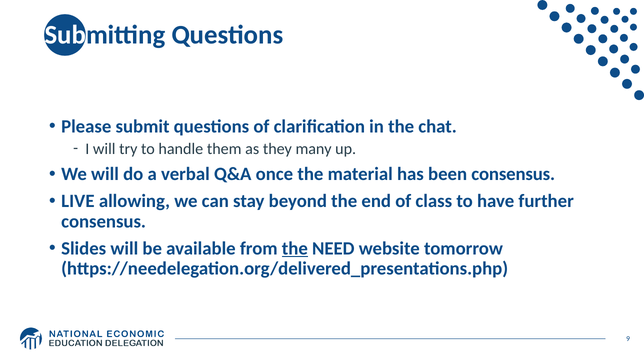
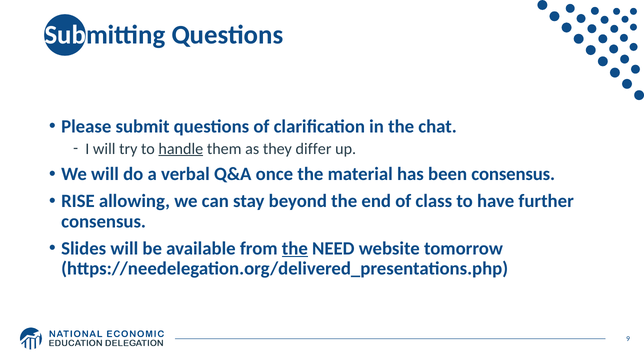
handle underline: none -> present
many: many -> differ
LIVE: LIVE -> RISE
